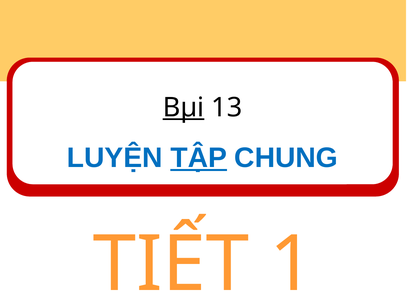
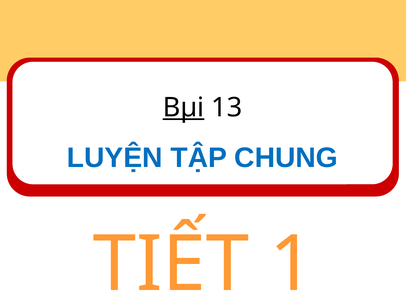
TẬP underline: present -> none
